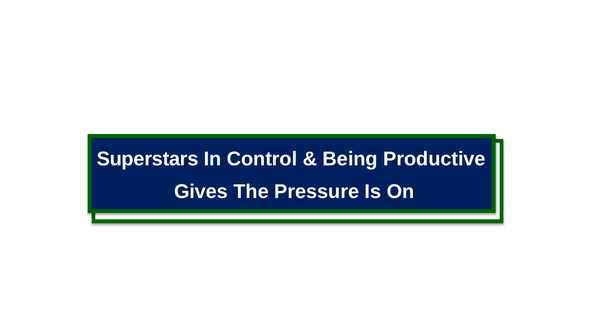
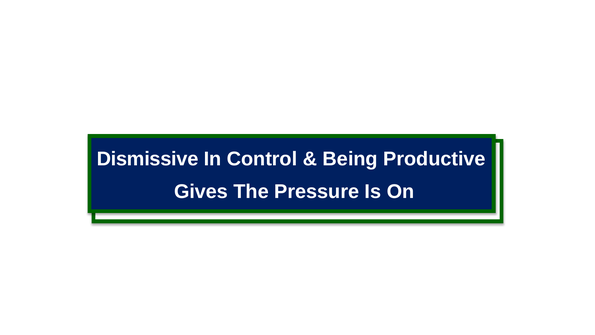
Superstars: Superstars -> Dismissive
